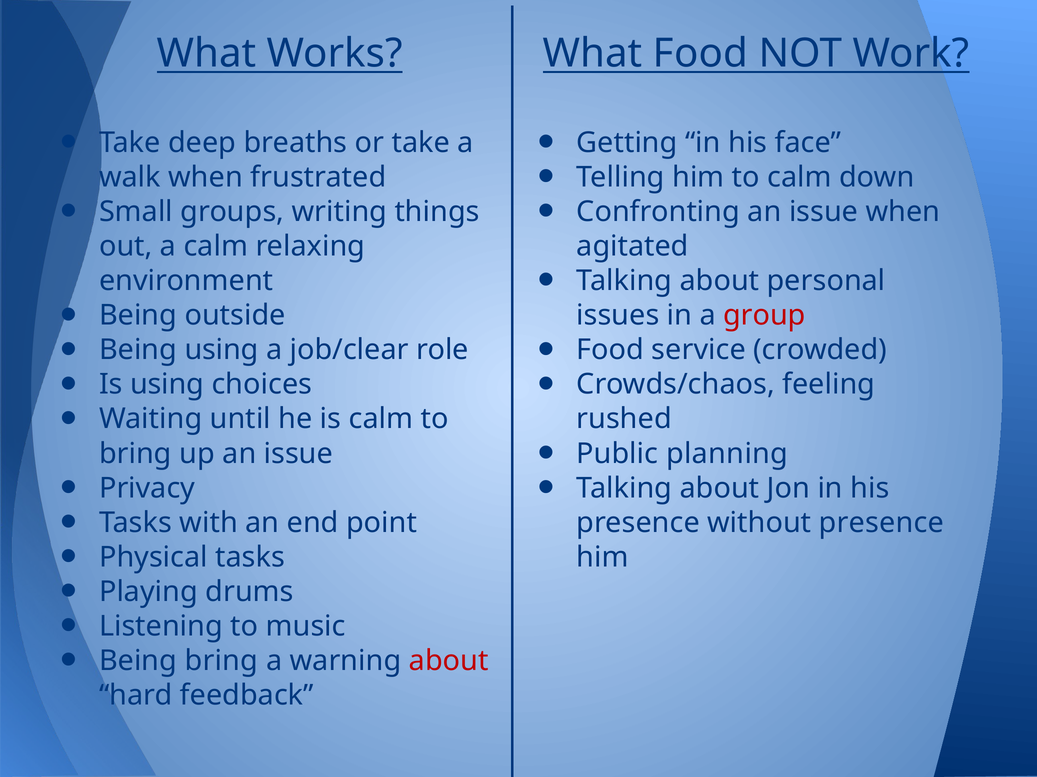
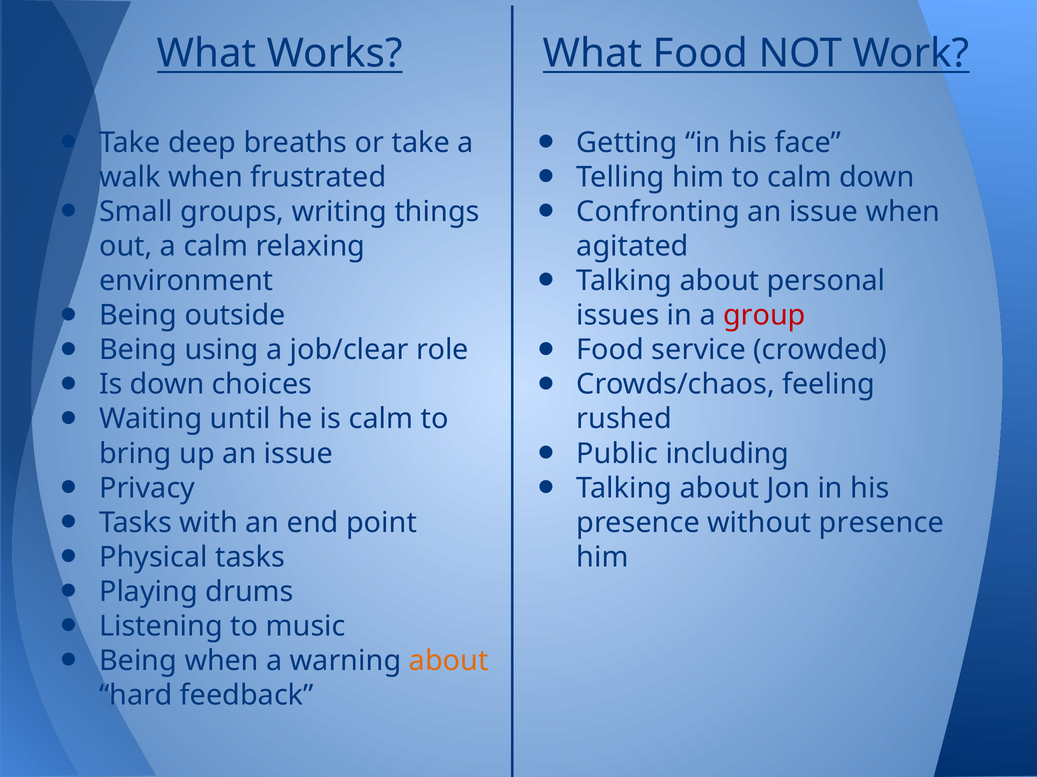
Is using: using -> down
planning: planning -> including
Being bring: bring -> when
about at (449, 661) colour: red -> orange
